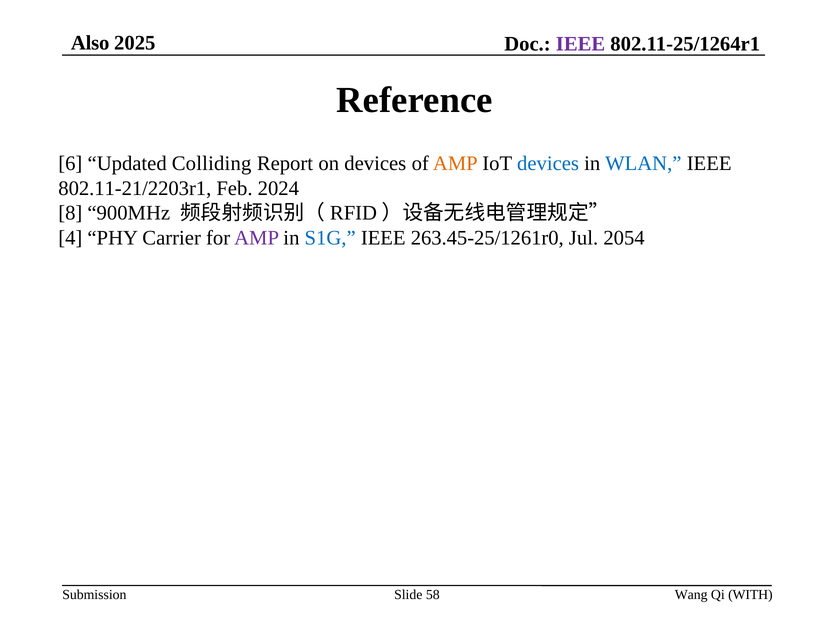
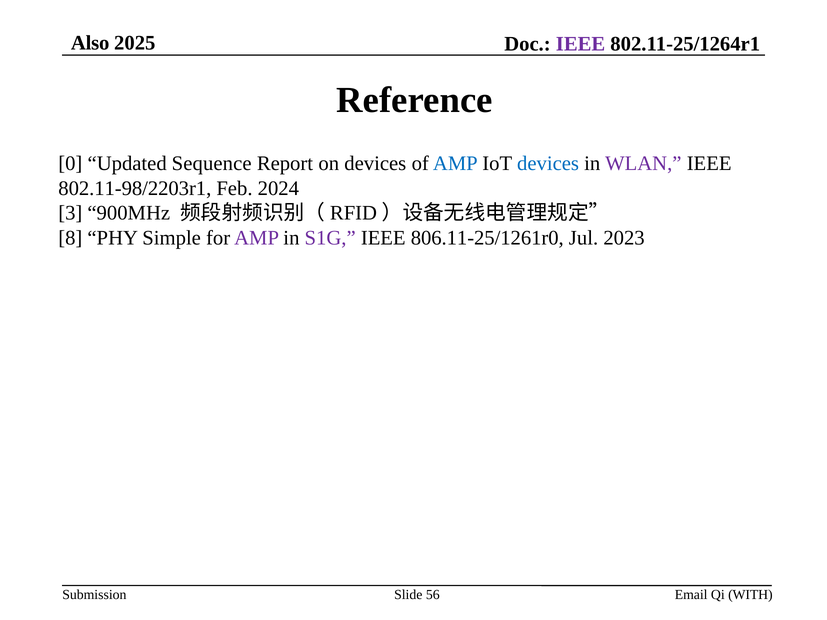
6: 6 -> 0
Colliding: Colliding -> Sequence
AMP at (455, 164) colour: orange -> blue
WLAN colour: blue -> purple
802.11-21/2203r1: 802.11-21/2203r1 -> 802.11-98/2203r1
8: 8 -> 3
4: 4 -> 8
Carrier: Carrier -> Simple
S1G colour: blue -> purple
263.45-25/1261r0: 263.45-25/1261r0 -> 806.11-25/1261r0
2054: 2054 -> 2023
58: 58 -> 56
Wang: Wang -> Email
